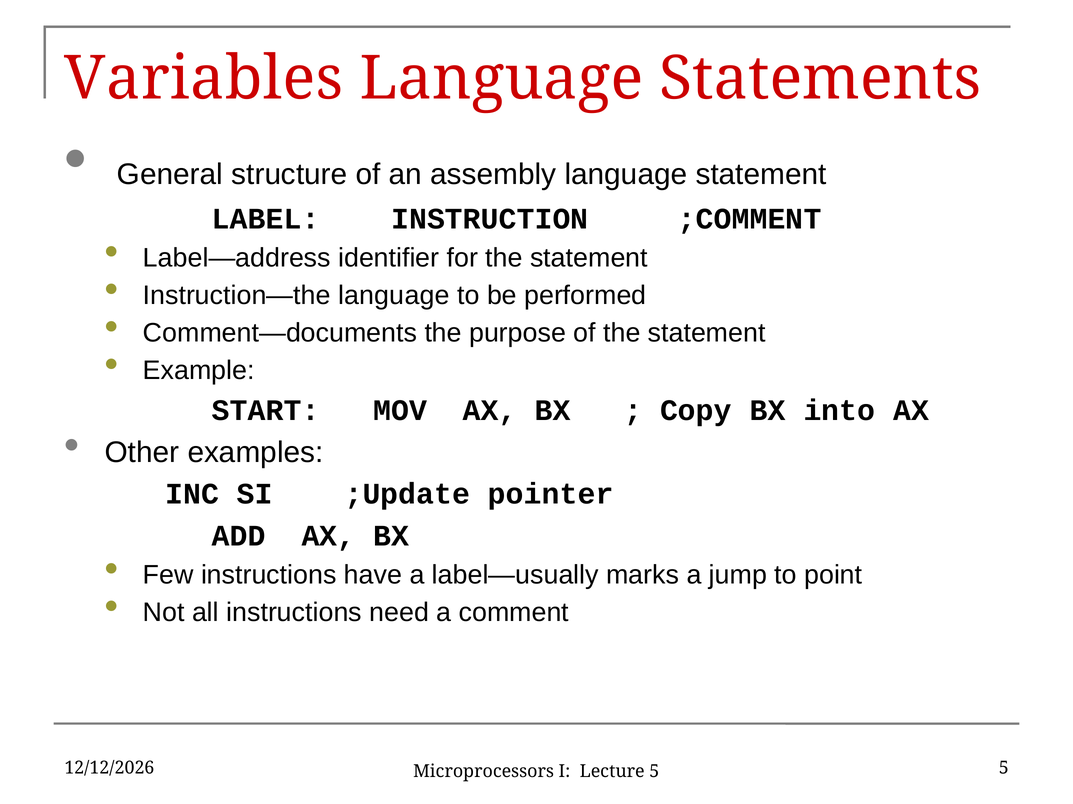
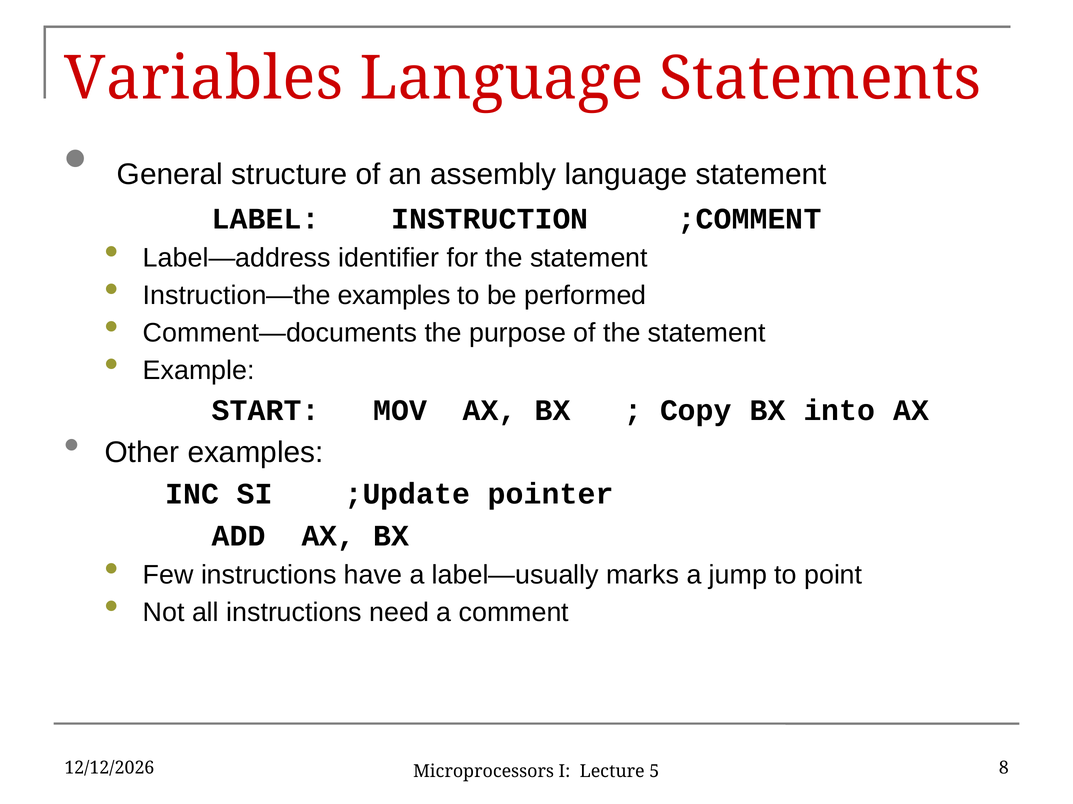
Instruction—the language: language -> examples
5 5: 5 -> 8
